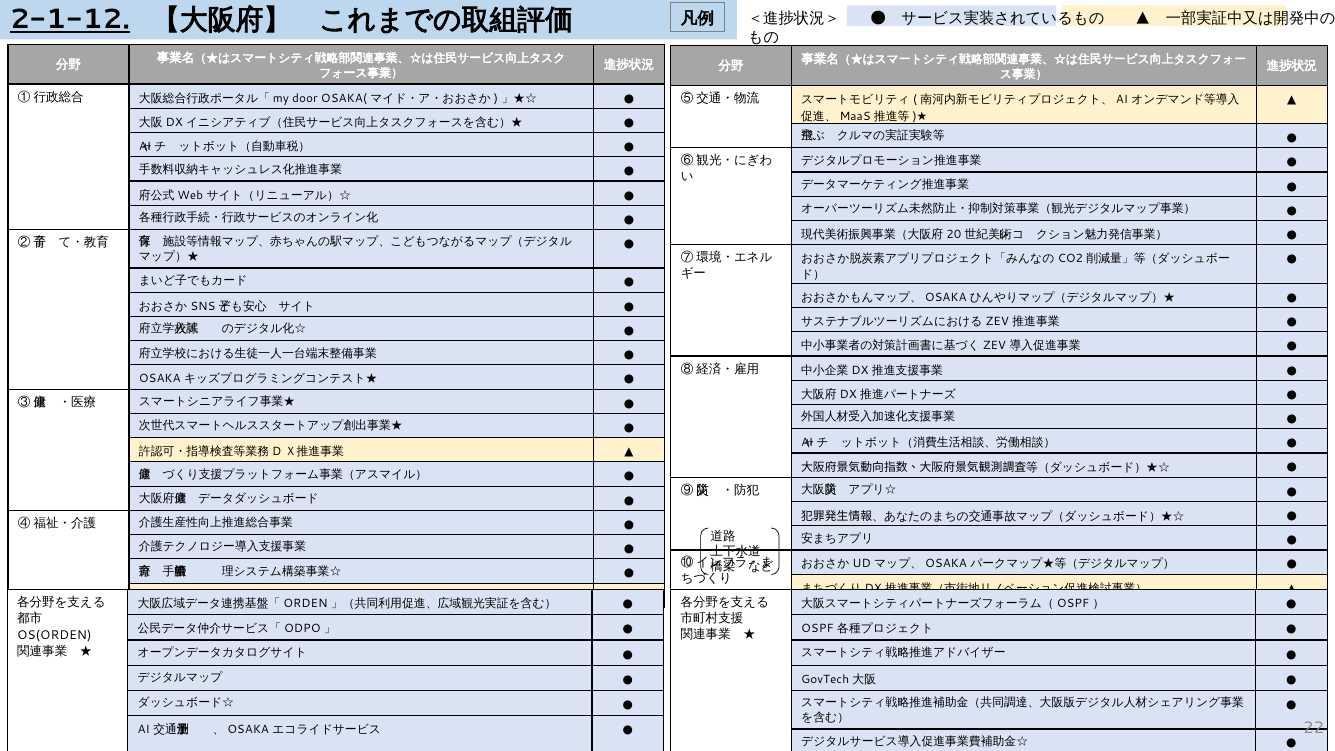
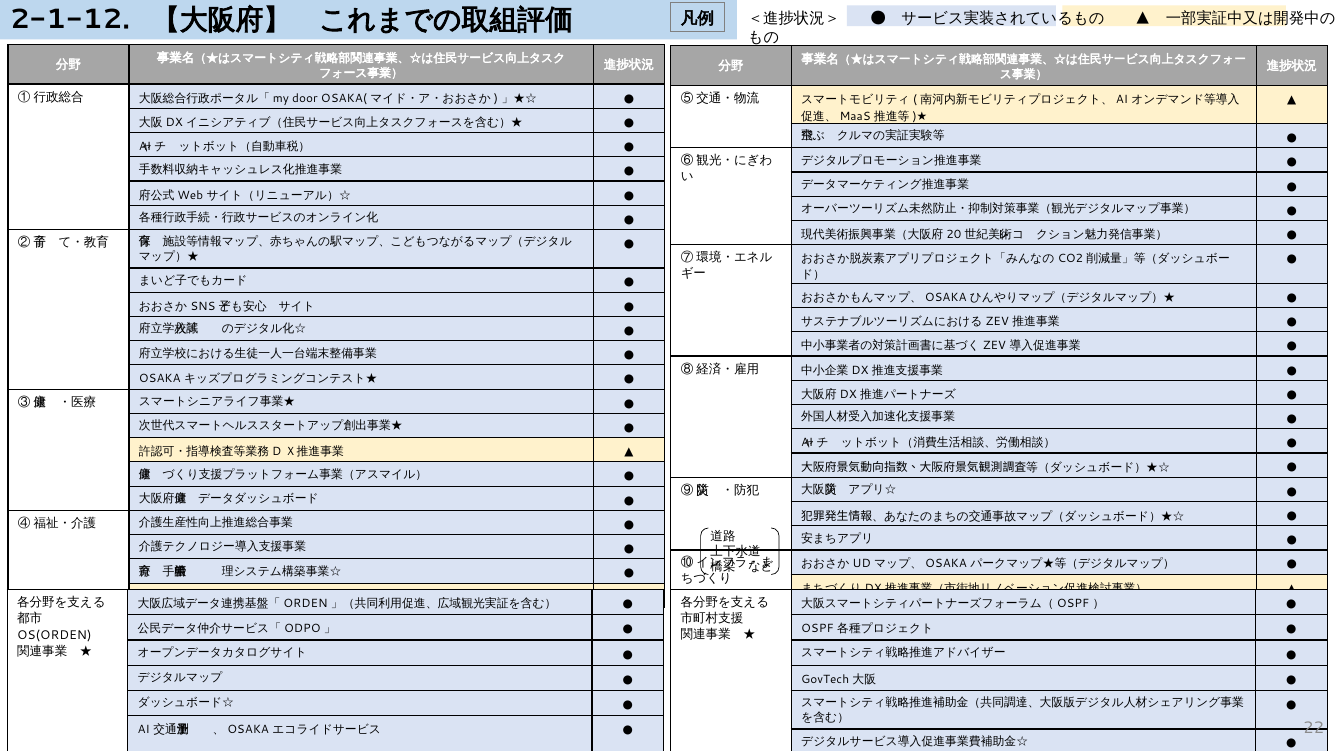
2-1-12 underline: present -> none
